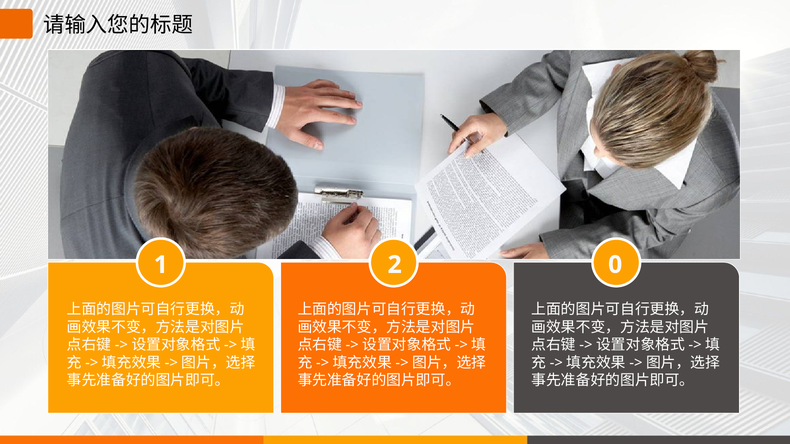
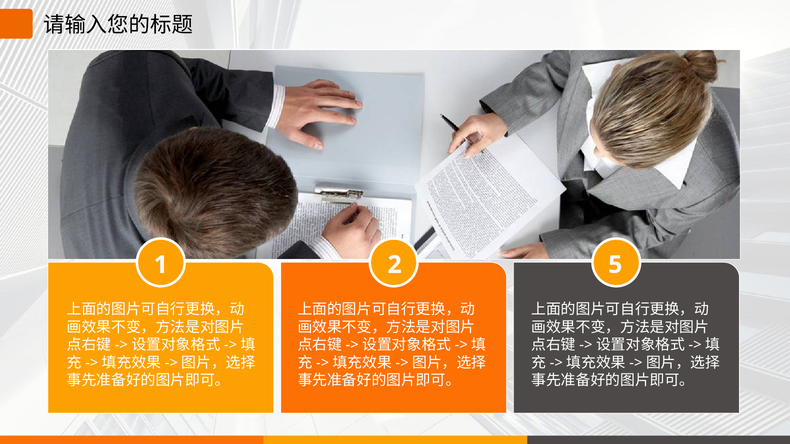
0: 0 -> 5
